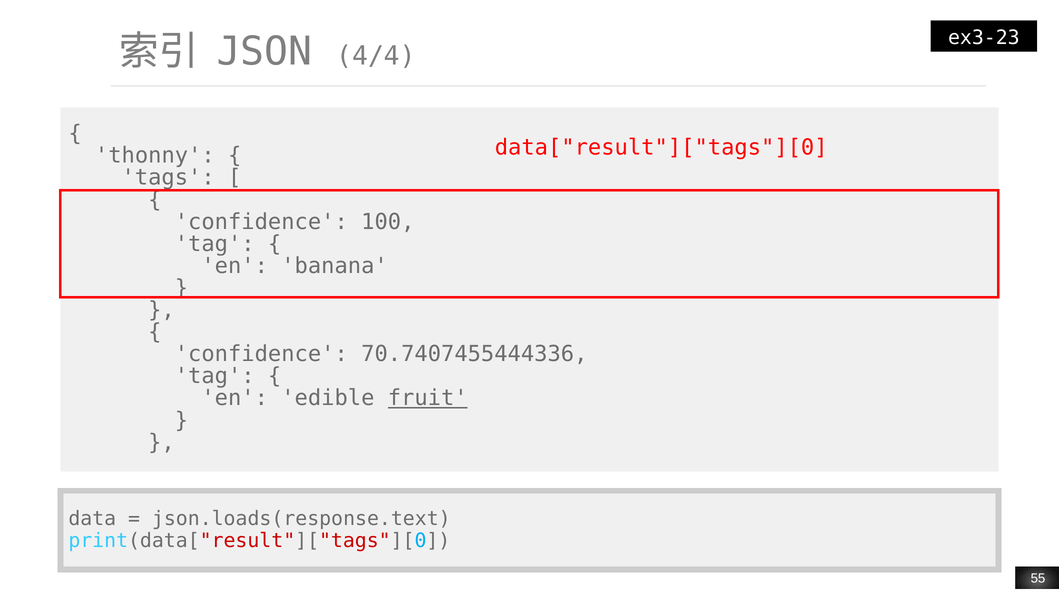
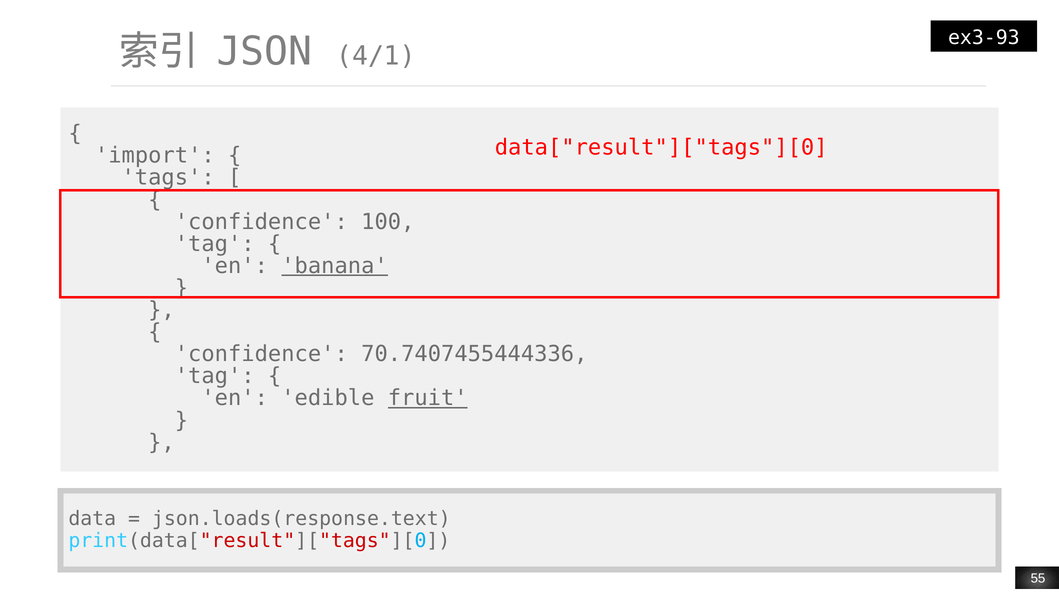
ex3-23: ex3-23 -> ex3-93
4/4: 4/4 -> 4/1
thonny: thonny -> import
banana underline: none -> present
